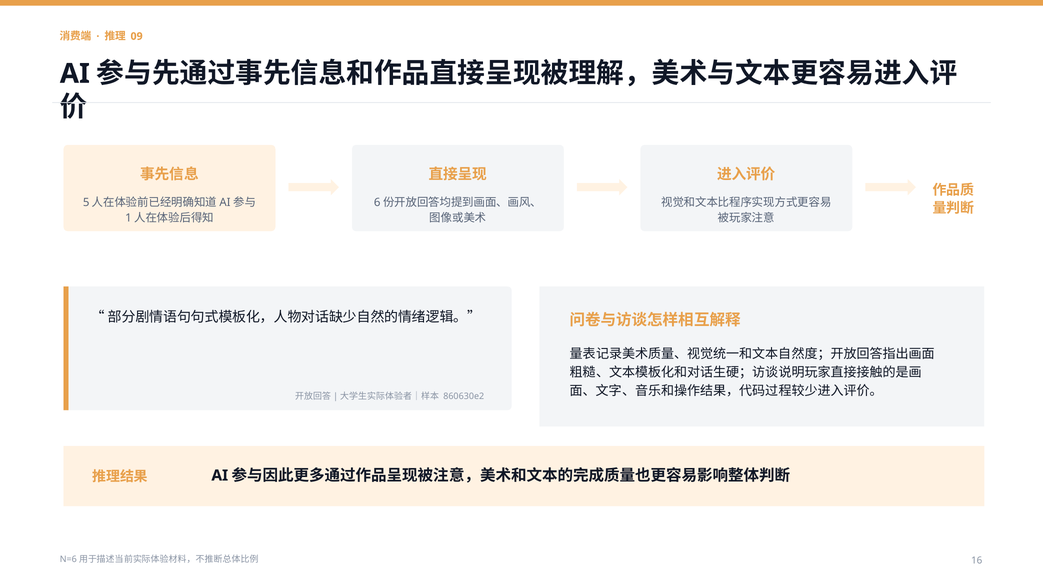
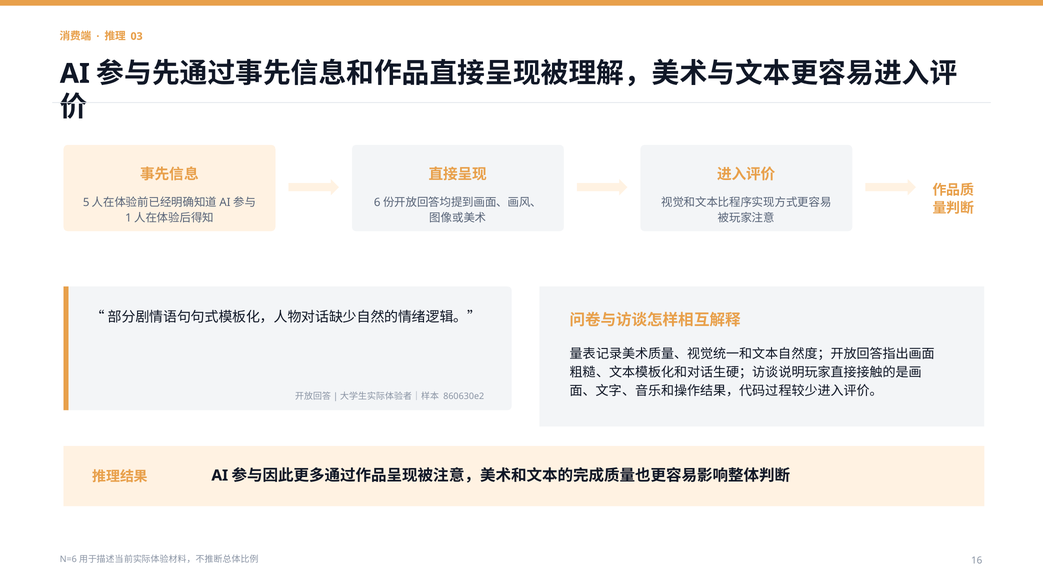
09: 09 -> 03
